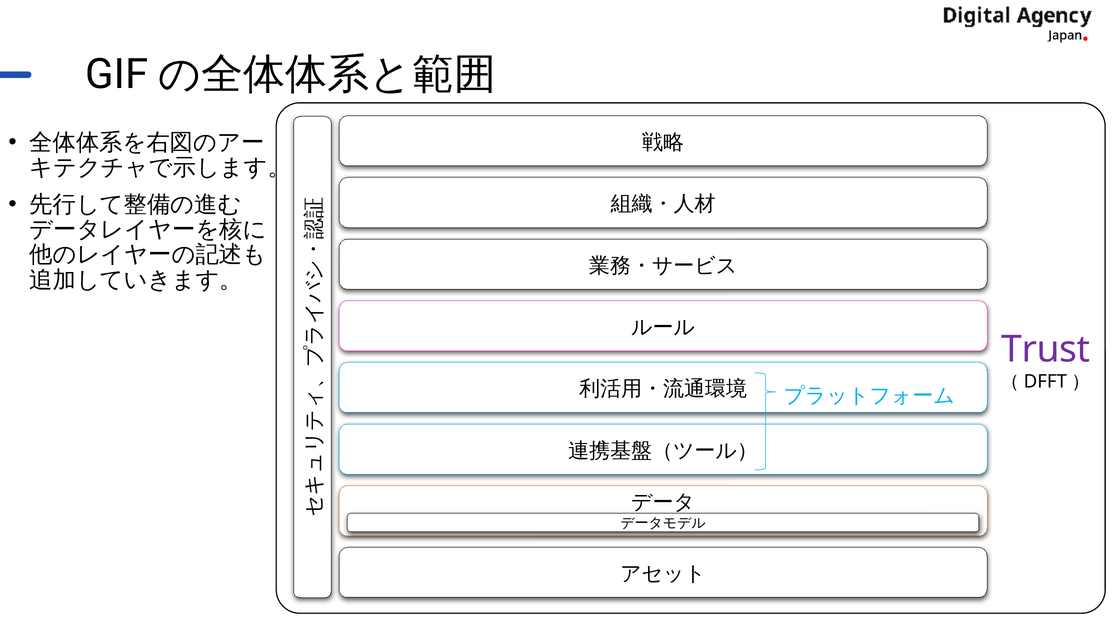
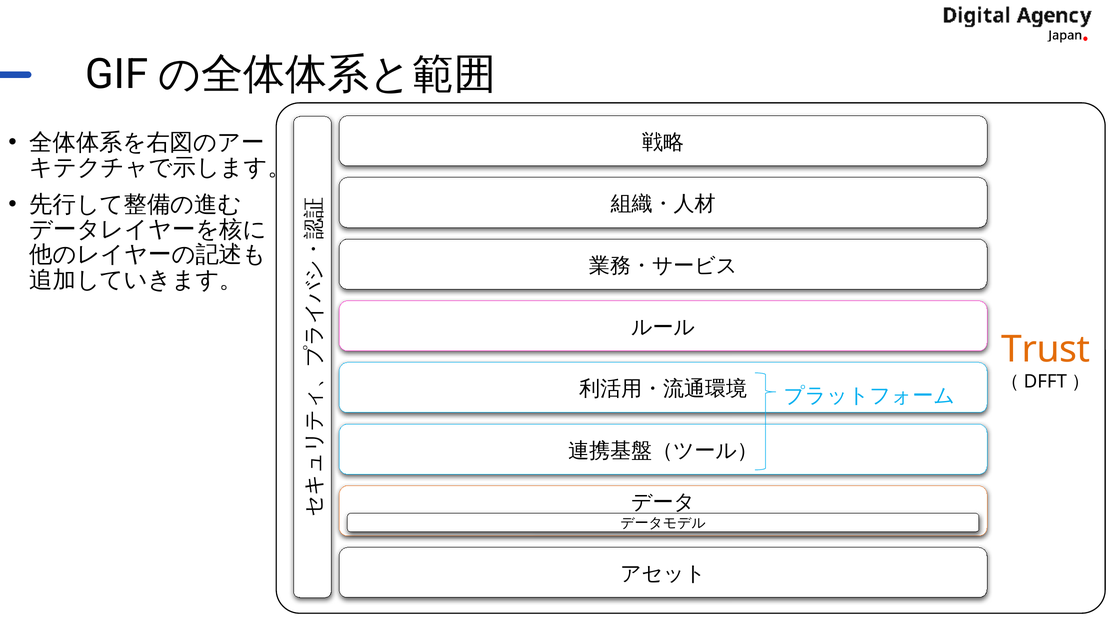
Trust colour: purple -> orange
